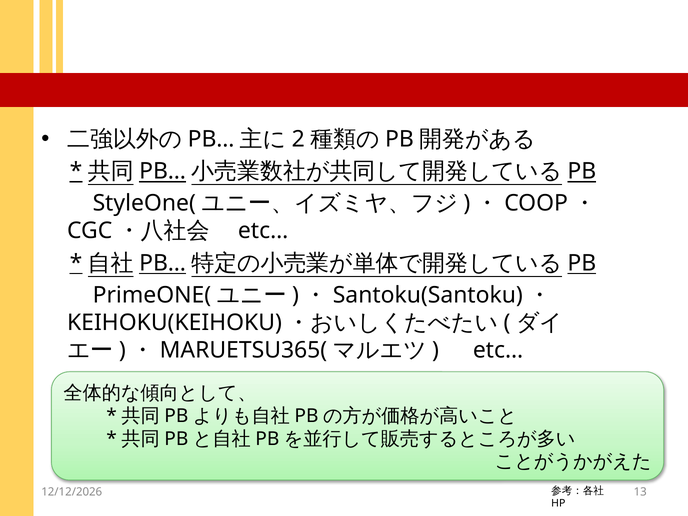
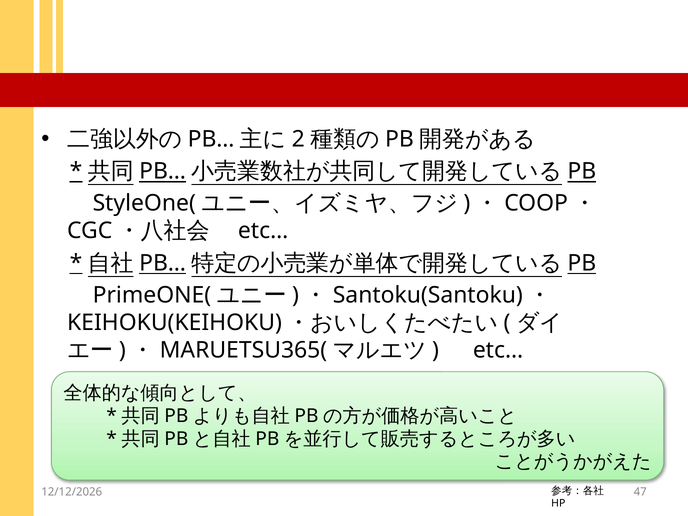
13: 13 -> 47
